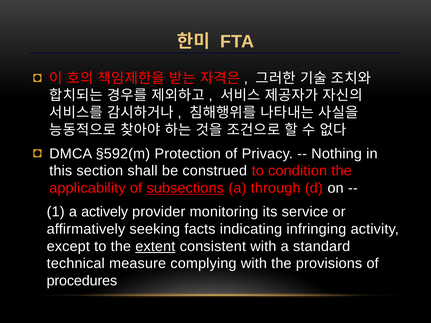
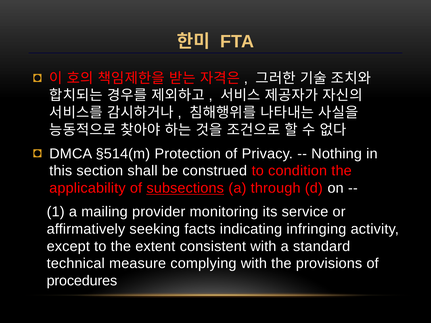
§592(m: §592(m -> §514(m
actively: actively -> mailing
extent underline: present -> none
